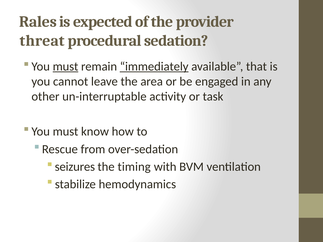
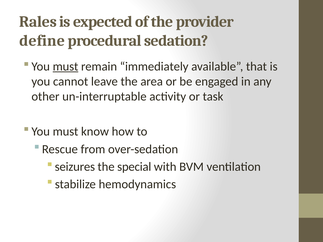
threat: threat -> define
immediately underline: present -> none
timing: timing -> special
